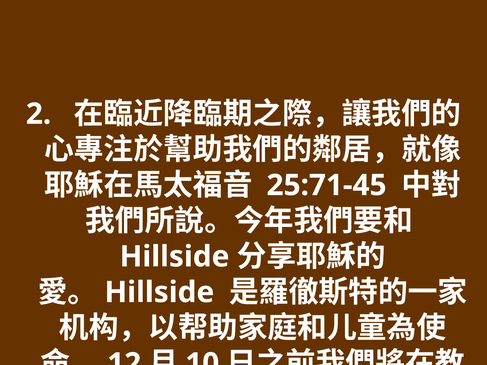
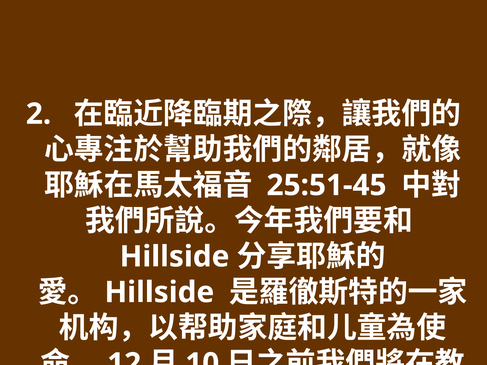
25:71-45: 25:71-45 -> 25:51-45
